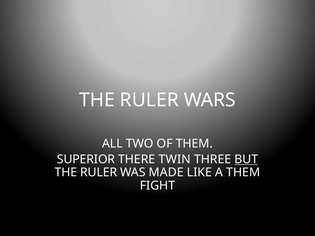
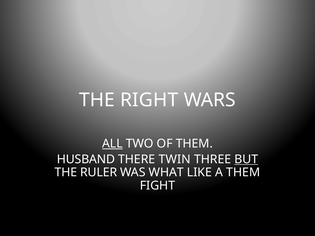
RULER at (149, 100): RULER -> RIGHT
ALL underline: none -> present
SUPERIOR: SUPERIOR -> HUSBAND
MADE: MADE -> WHAT
